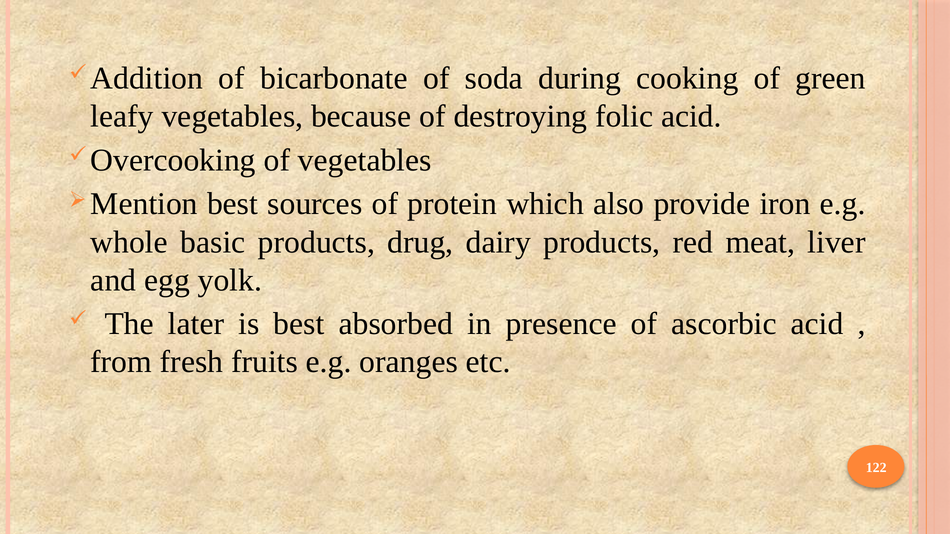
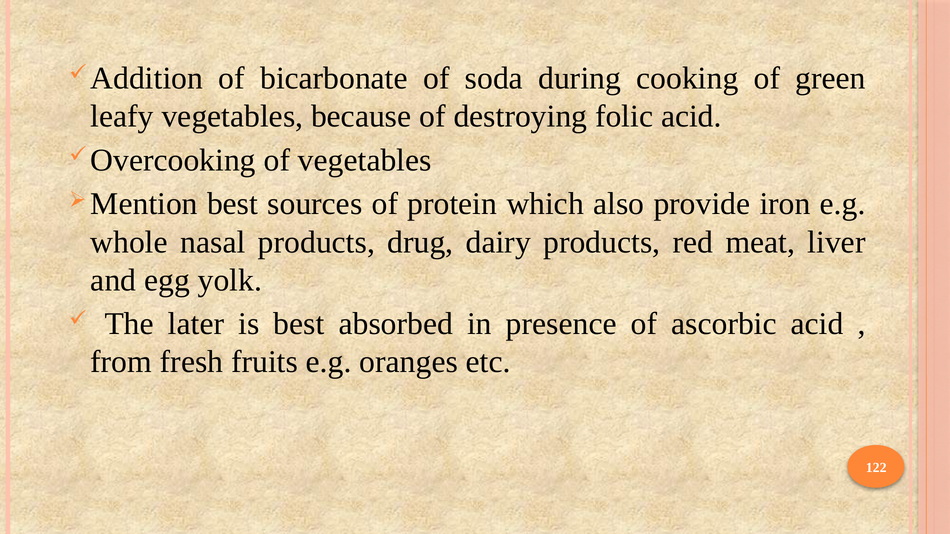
basic: basic -> nasal
